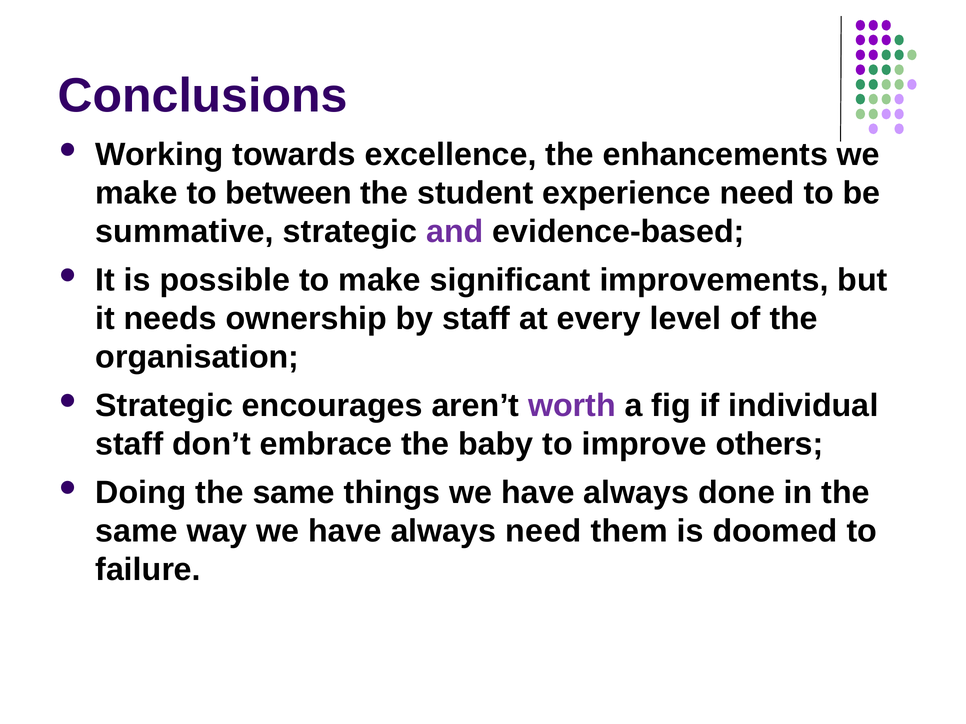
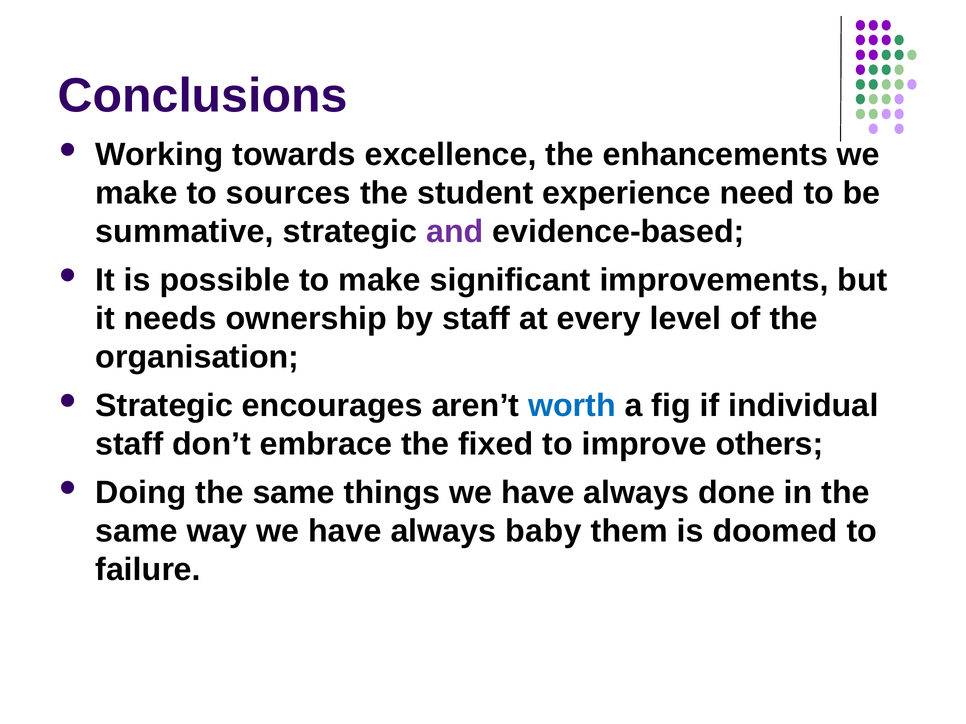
between: between -> sources
worth colour: purple -> blue
baby: baby -> fixed
always need: need -> baby
